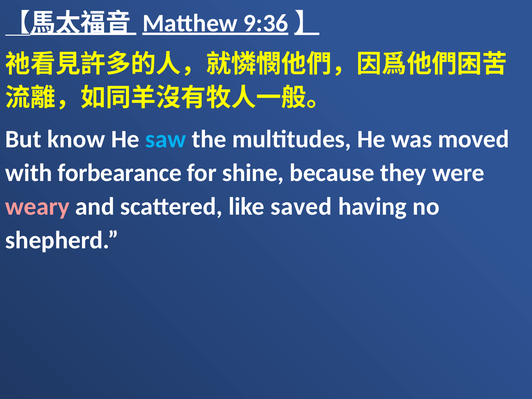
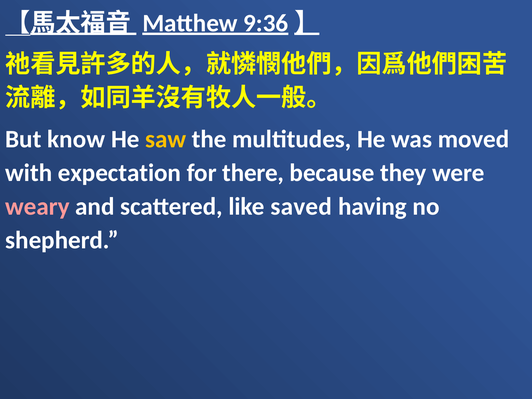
saw colour: light blue -> yellow
forbearance: forbearance -> expectation
shine: shine -> there
